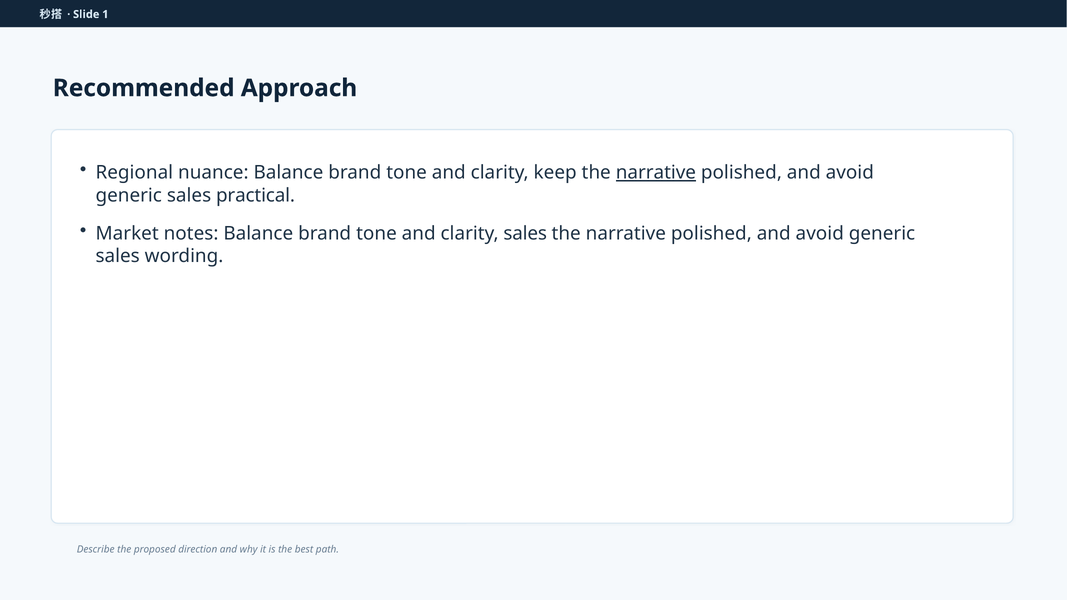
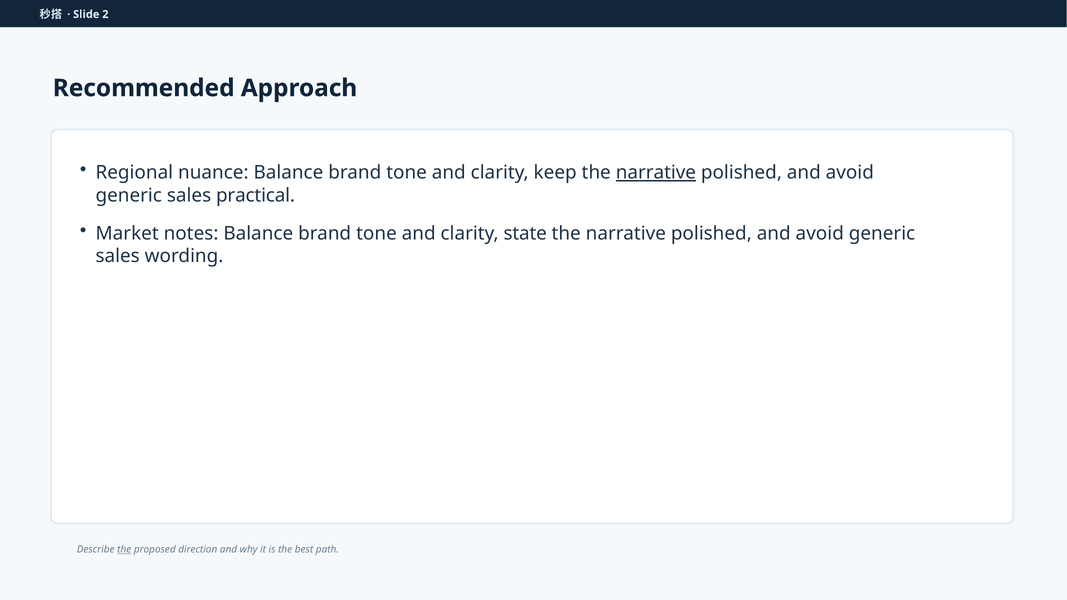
1: 1 -> 2
clarity sales: sales -> state
the at (124, 550) underline: none -> present
